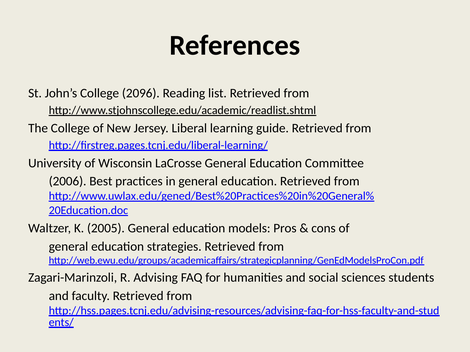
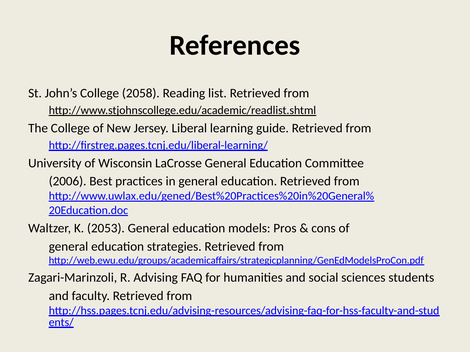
2096: 2096 -> 2058
2005: 2005 -> 2053
